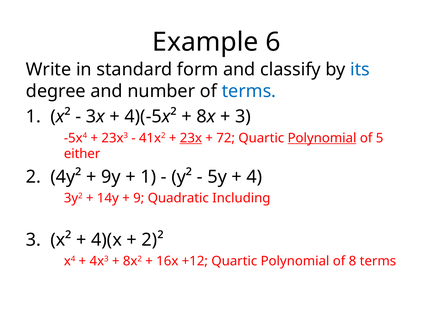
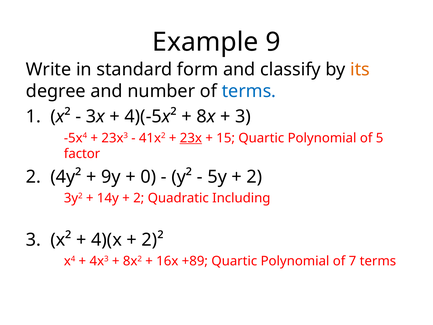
6: 6 -> 9
its colour: blue -> orange
72: 72 -> 15
Polynomial at (322, 138) underline: present -> none
either: either -> factor
1 at (148, 177): 1 -> 0
4 at (254, 177): 4 -> 2
9 at (139, 198): 9 -> 2
+12: +12 -> +89
8: 8 -> 7
